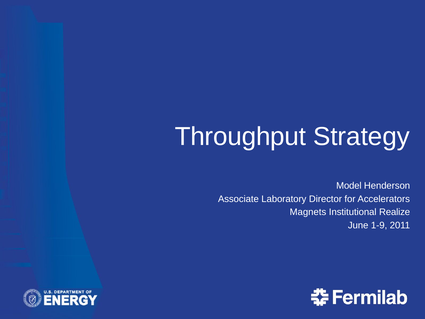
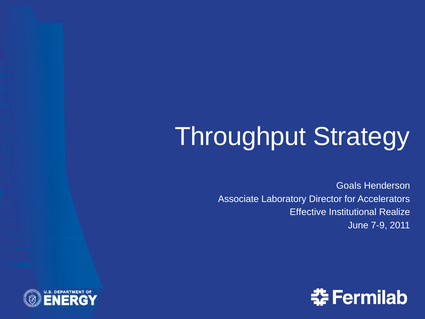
Model: Model -> Goals
Magnets: Magnets -> Effective
1-9: 1-9 -> 7-9
